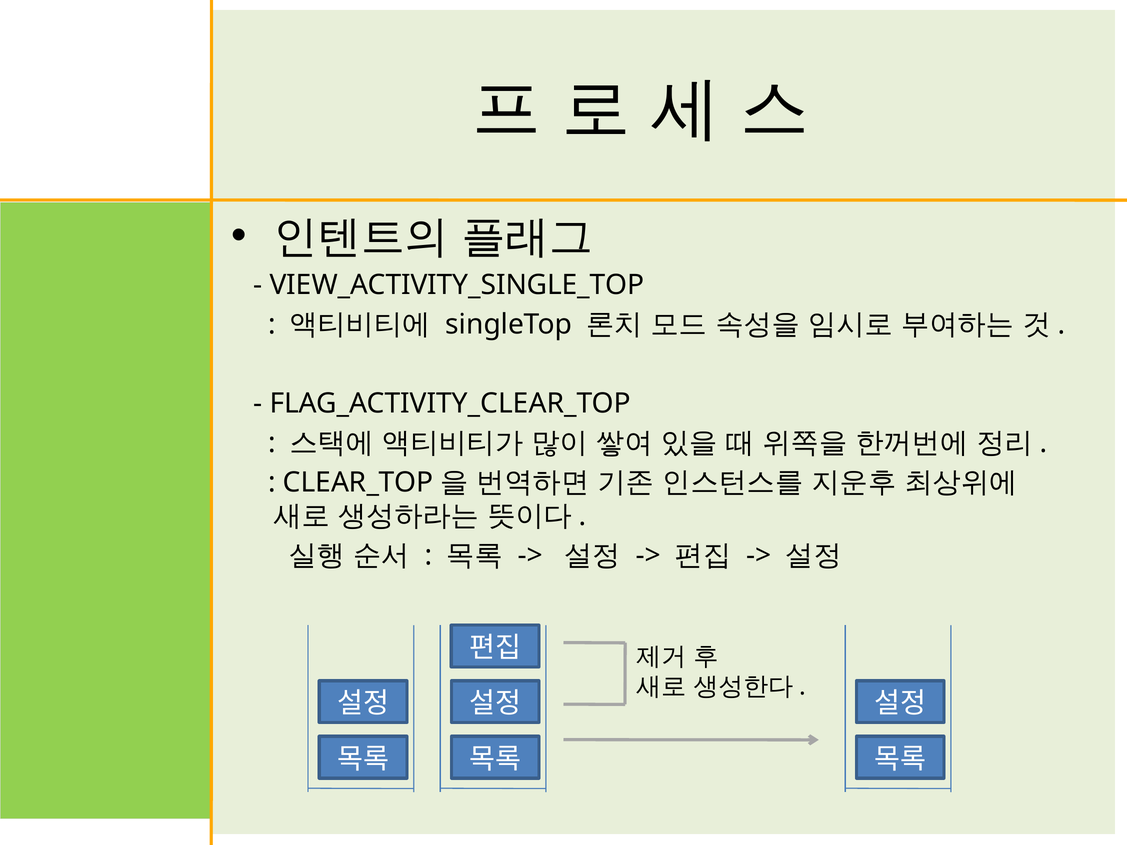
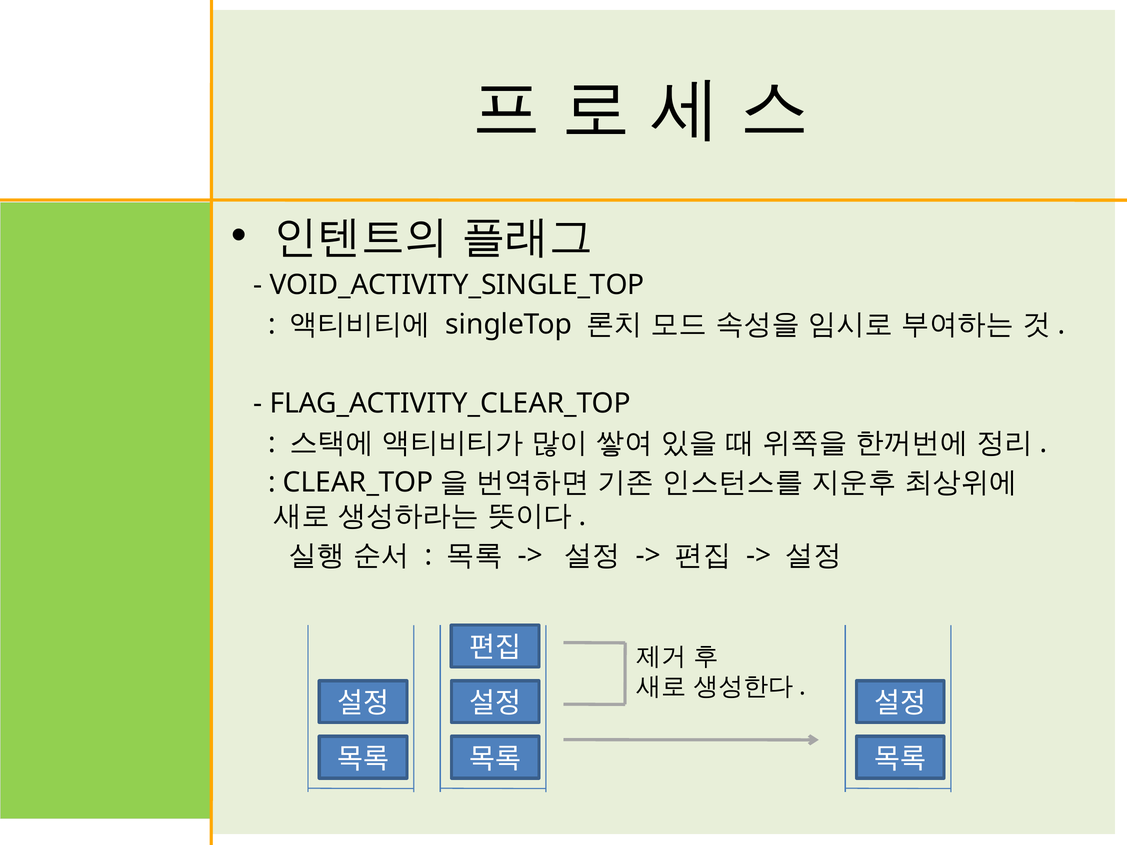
VIEW_ACTIVITY_SINGLE_TOP: VIEW_ACTIVITY_SINGLE_TOP -> VOID_ACTIVITY_SINGLE_TOP
